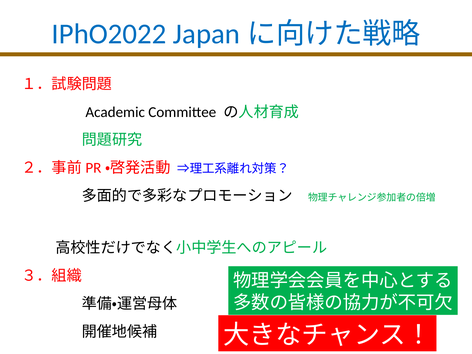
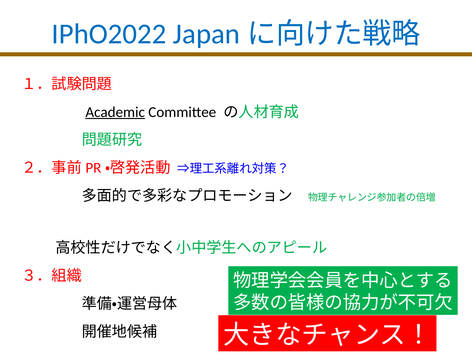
Academic underline: none -> present
